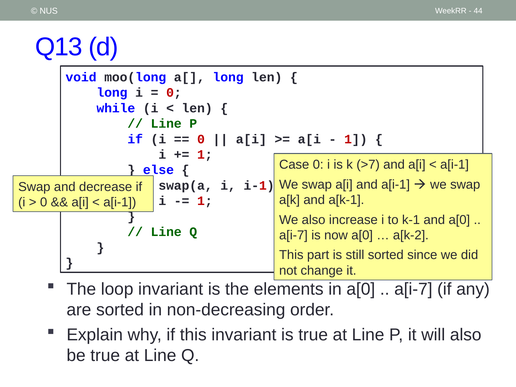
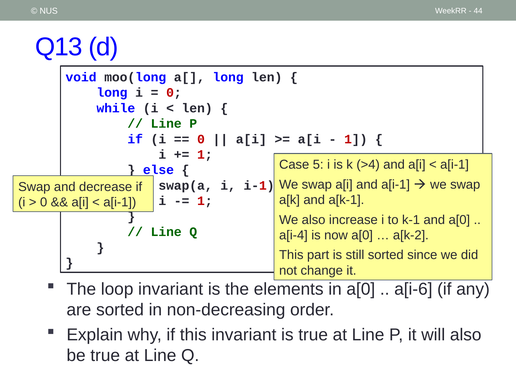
Case 0: 0 -> 5
>7: >7 -> >4
a[i-7 at (293, 235): a[i-7 -> a[i-4
a[i-7 at (413, 289): a[i-7 -> a[i-6
